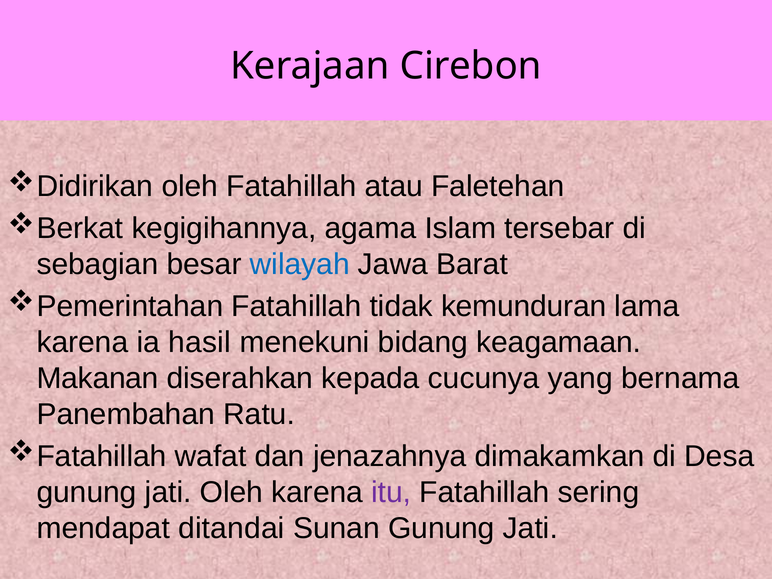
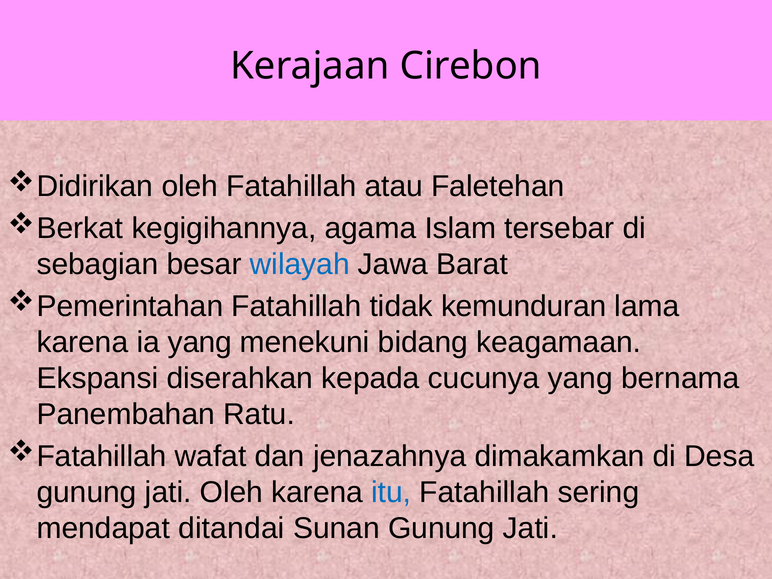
ia hasil: hasil -> yang
Makanan: Makanan -> Ekspansi
itu colour: purple -> blue
